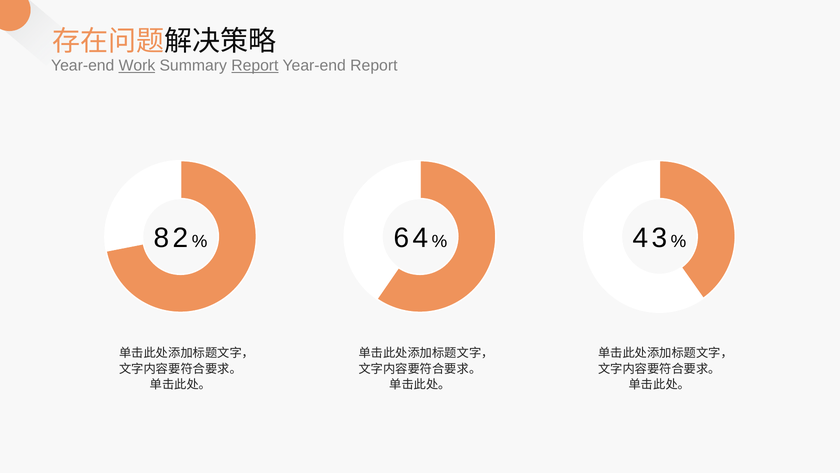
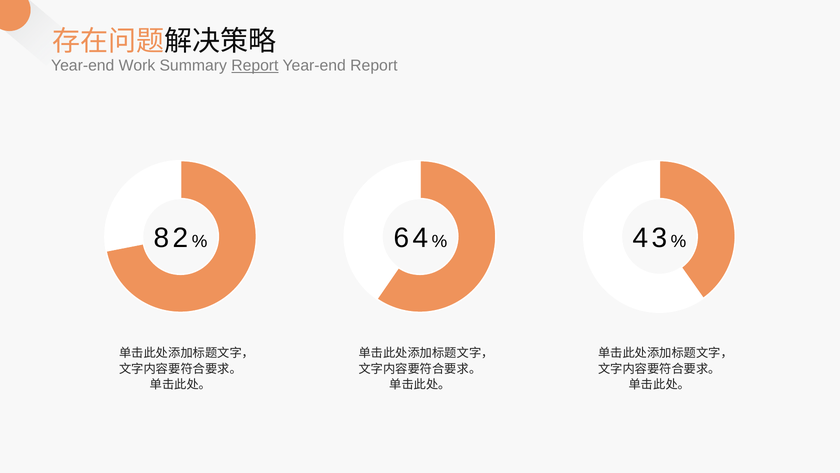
Work underline: present -> none
